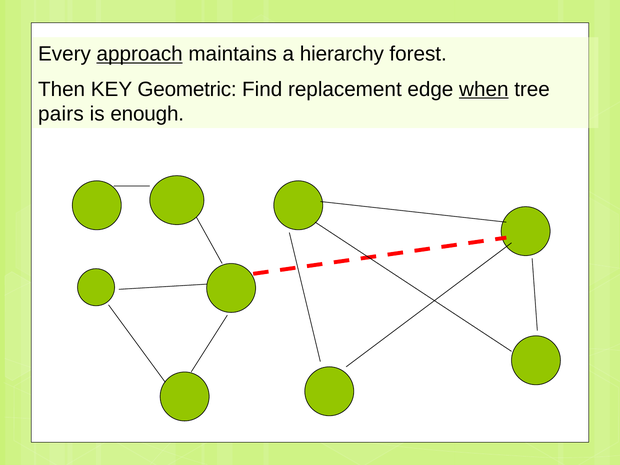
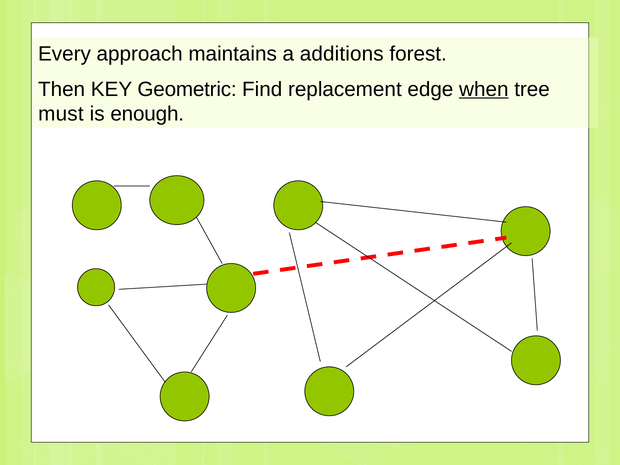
approach underline: present -> none
hierarchy: hierarchy -> additions
pairs: pairs -> must
